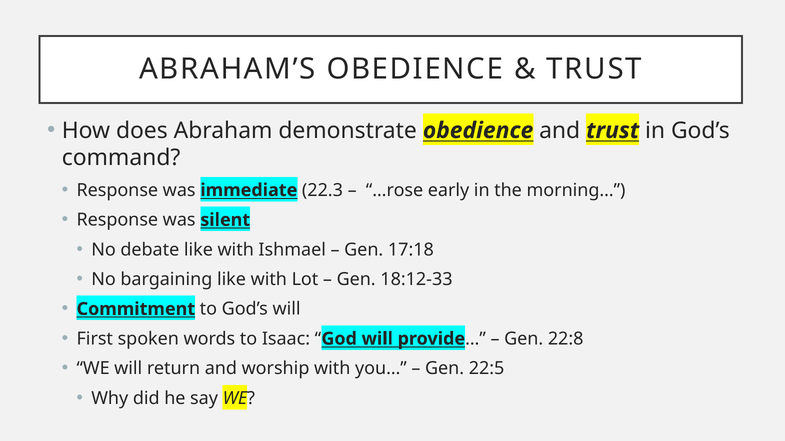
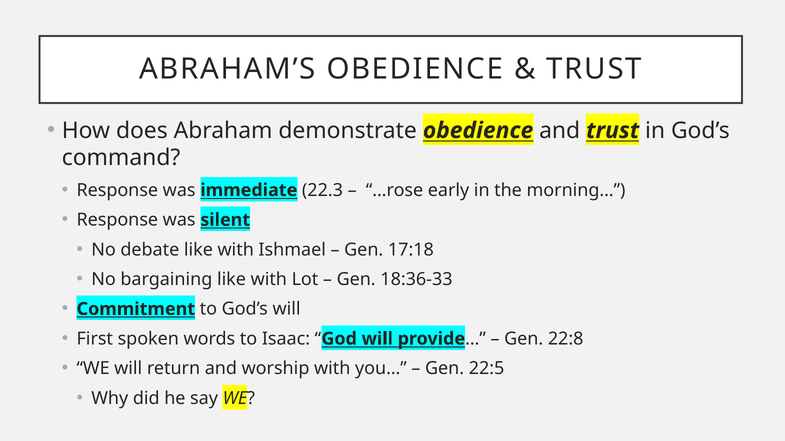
18:12-33: 18:12-33 -> 18:36-33
